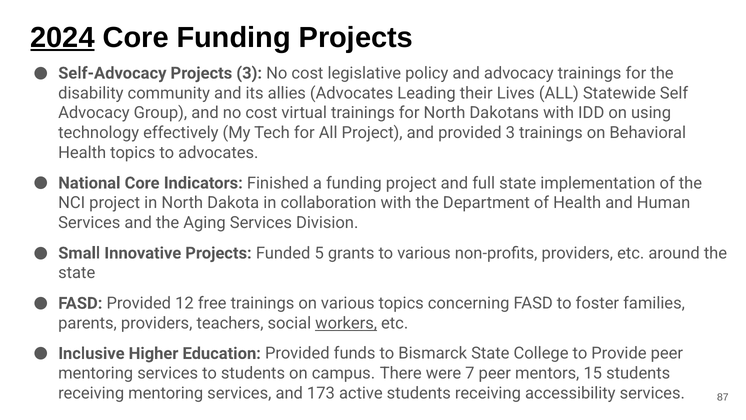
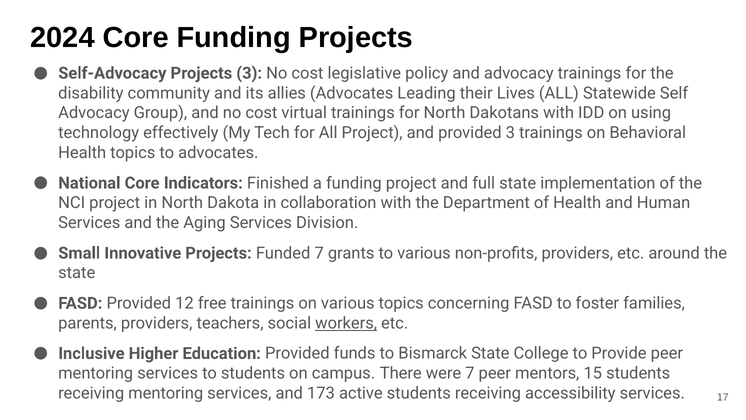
2024 underline: present -> none
Funded 5: 5 -> 7
87: 87 -> 17
